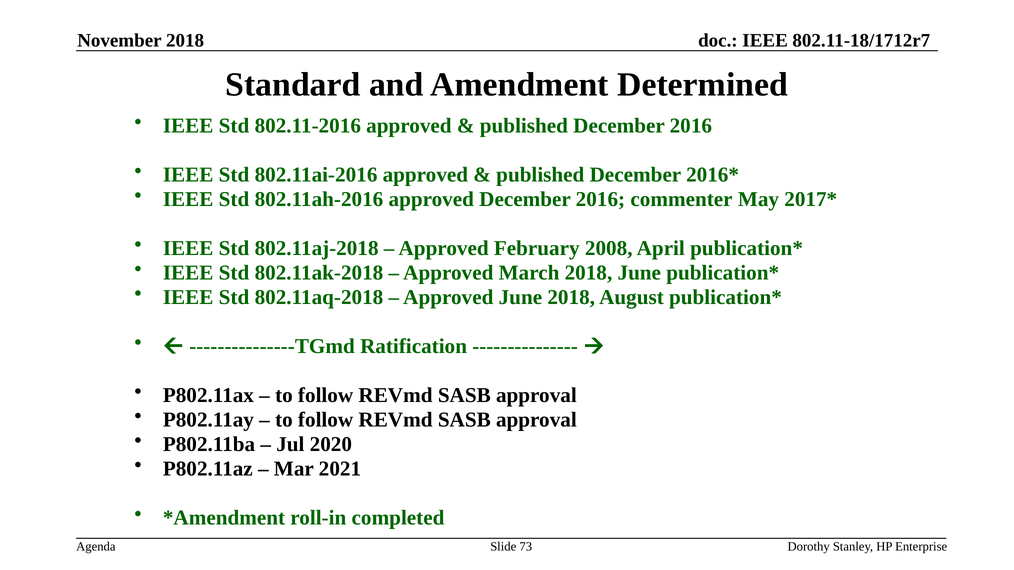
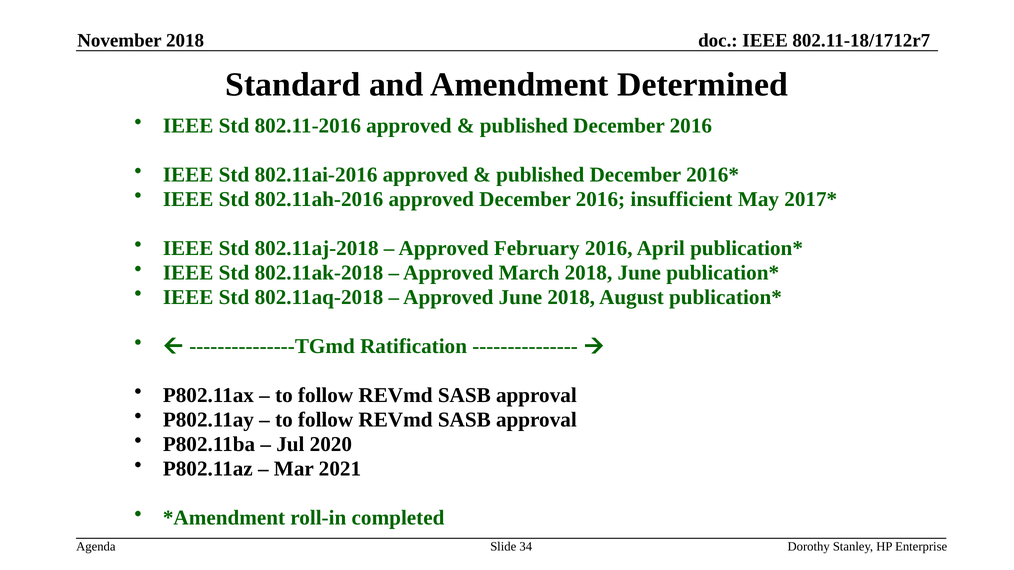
commenter: commenter -> insufficient
February 2008: 2008 -> 2016
73: 73 -> 34
